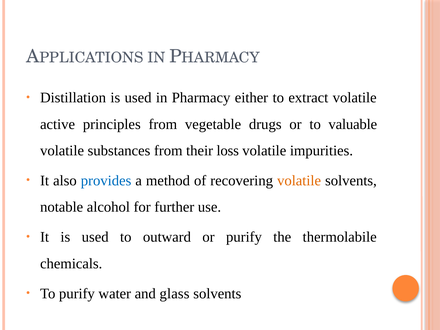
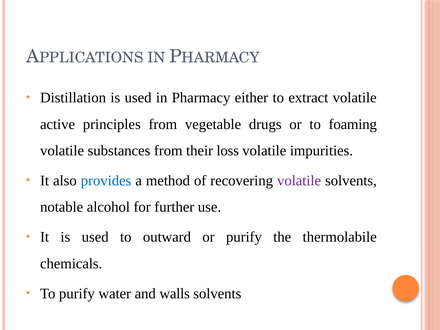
valuable: valuable -> foaming
volatile at (299, 181) colour: orange -> purple
glass: glass -> walls
